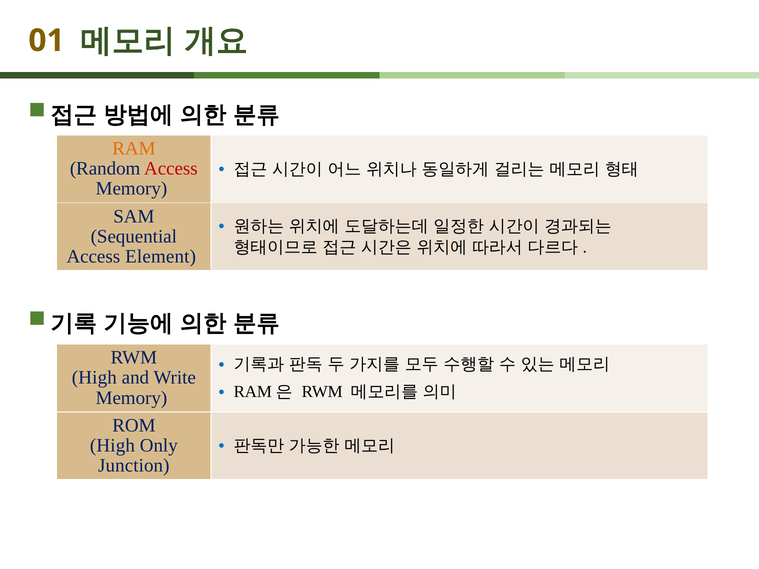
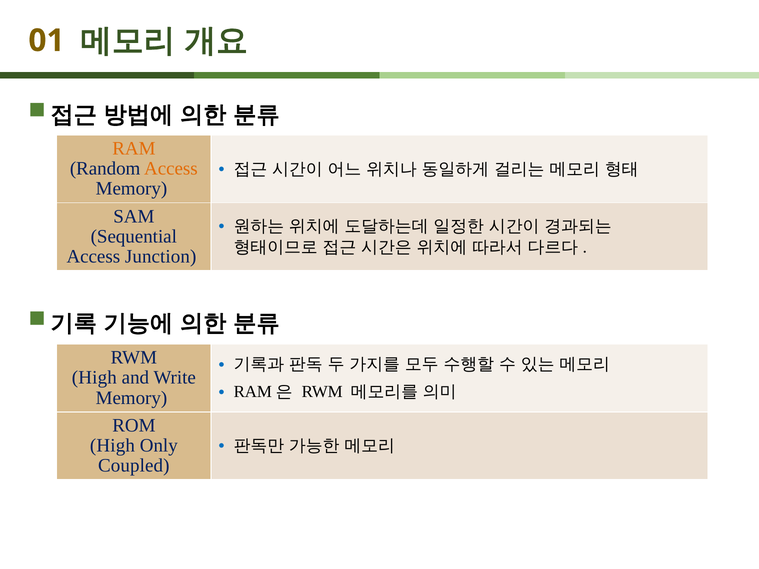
Access at (171, 169) colour: red -> orange
Element: Element -> Junction
Junction: Junction -> Coupled
